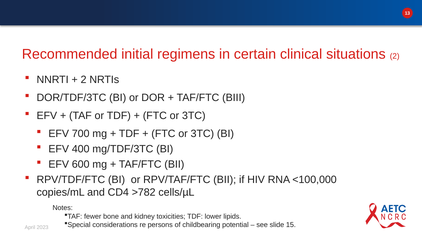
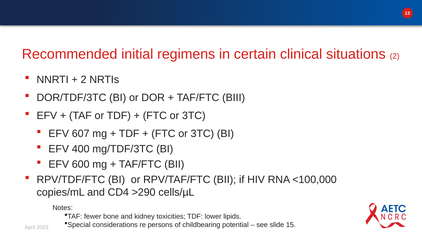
700: 700 -> 607
>782: >782 -> >290
